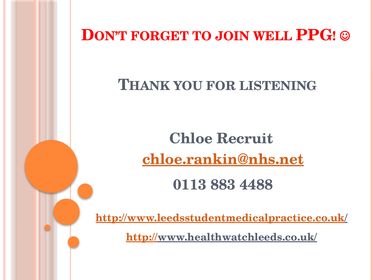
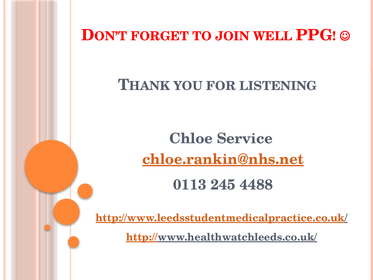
Recruit: Recruit -> Service
883: 883 -> 245
